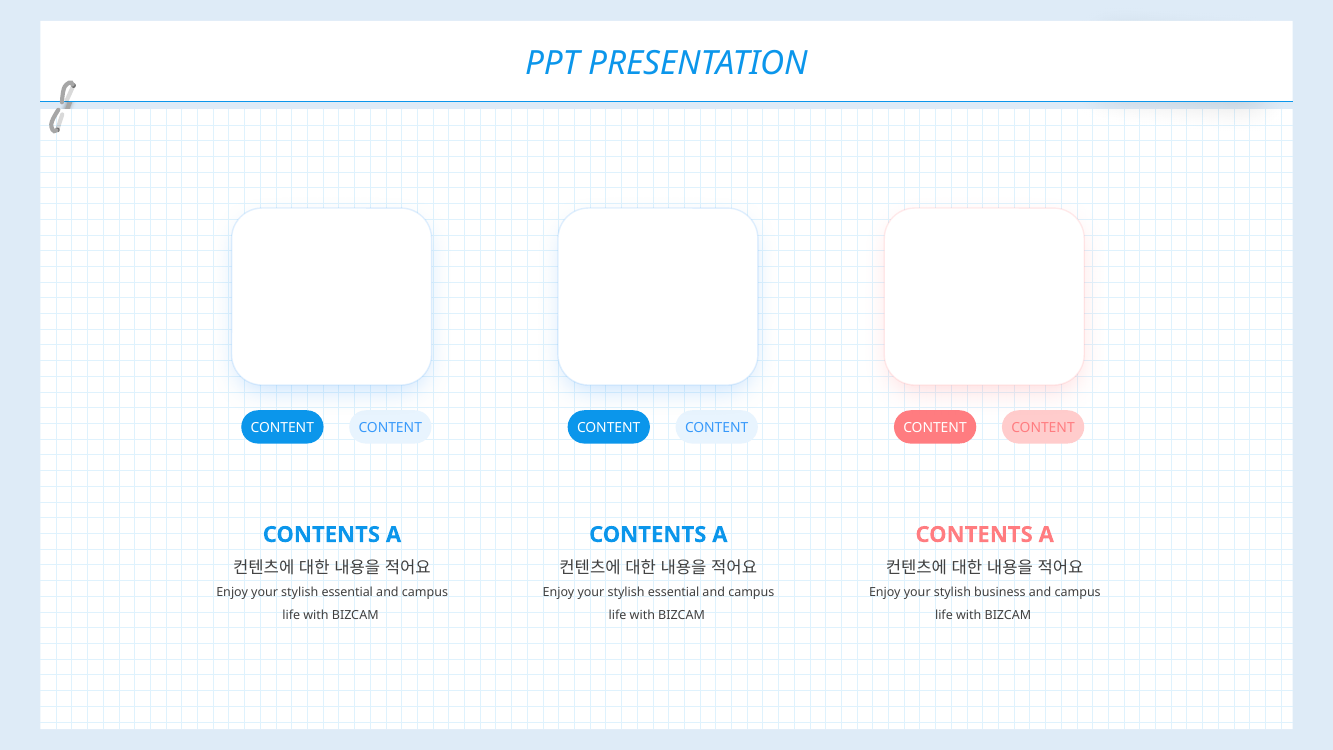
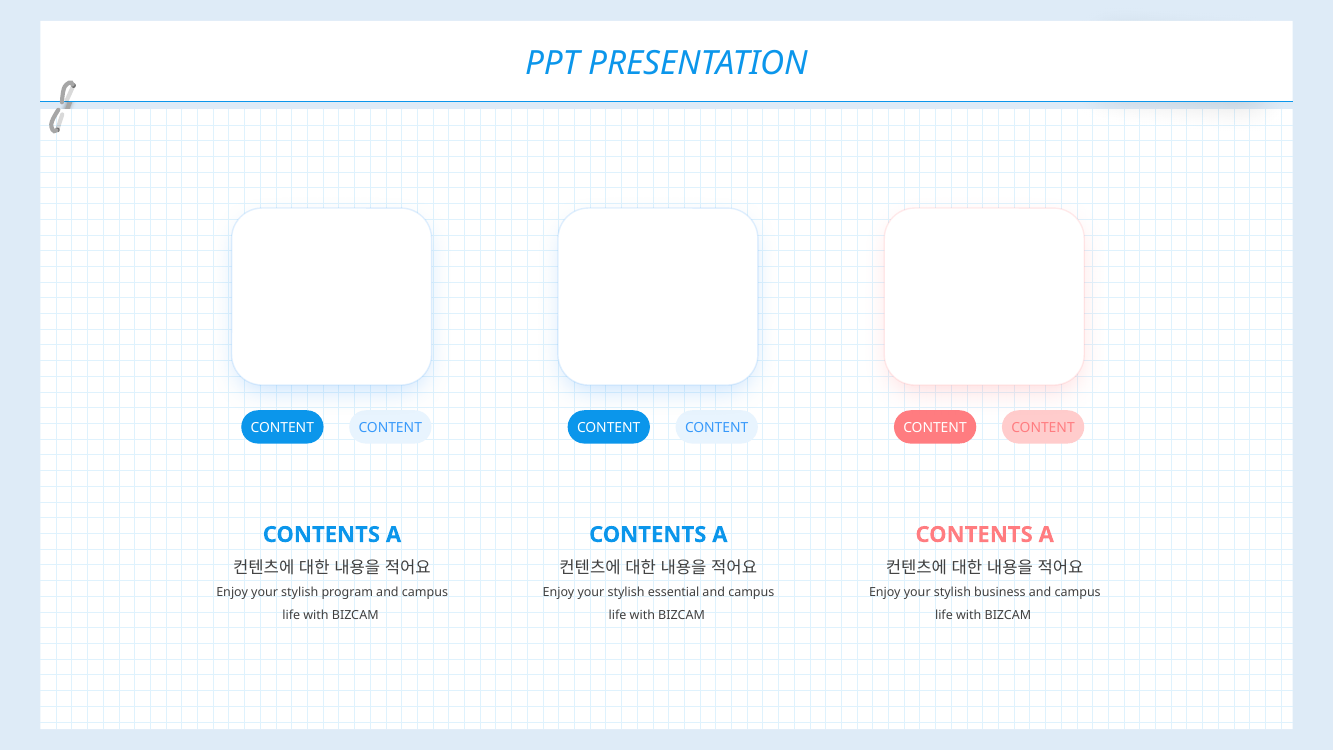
essential at (347, 592): essential -> program
